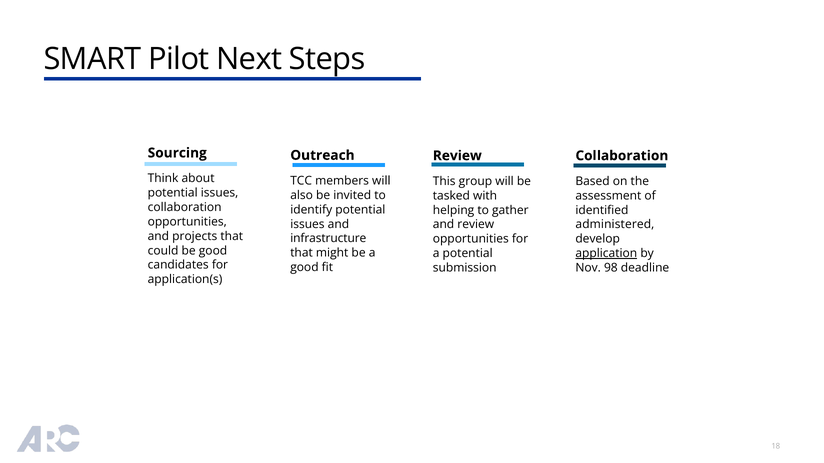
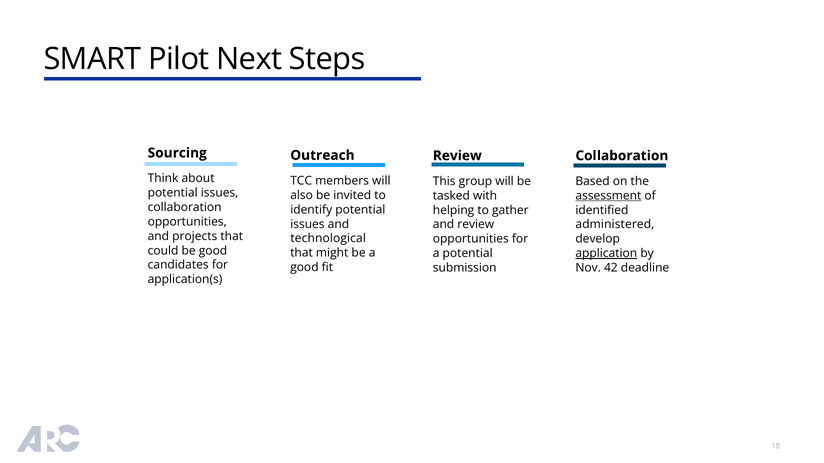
assessment underline: none -> present
infrastructure: infrastructure -> technological
98: 98 -> 42
